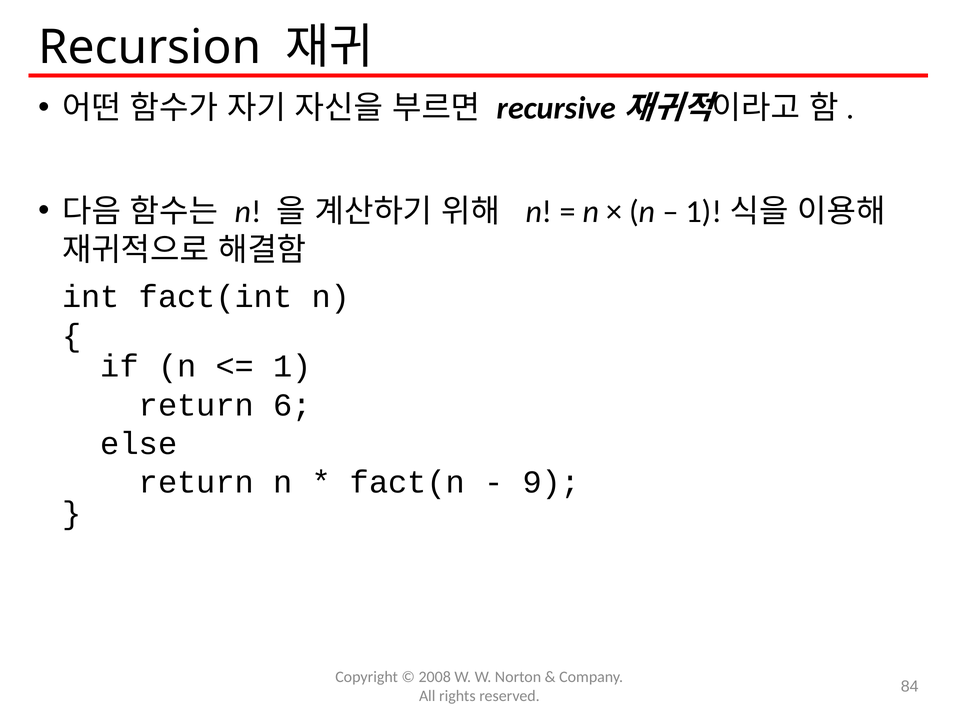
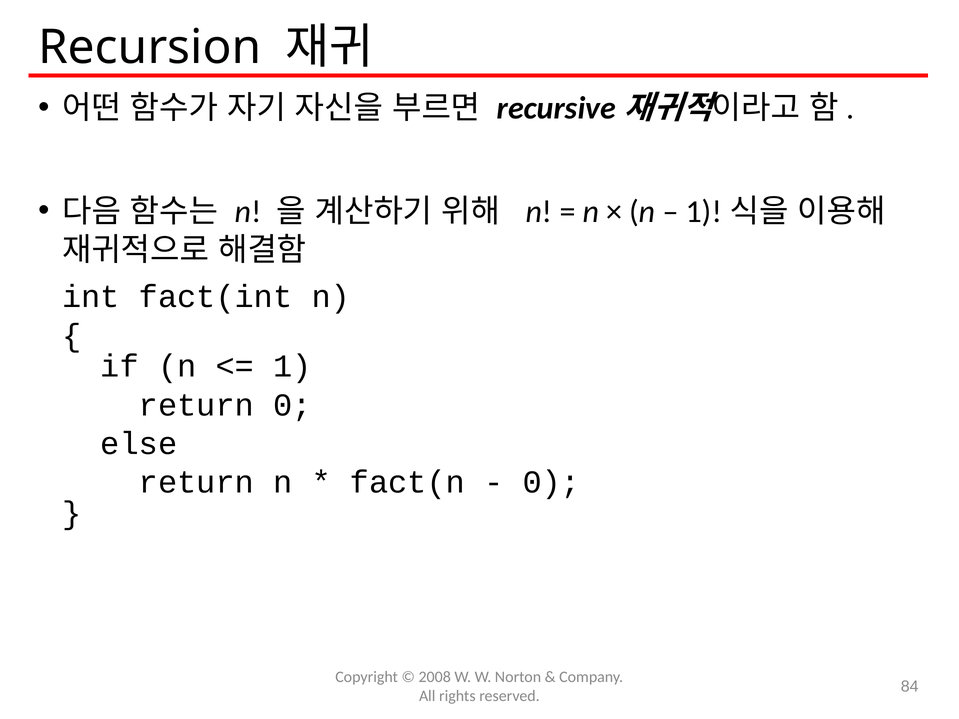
return 6: 6 -> 0
9 at (551, 483): 9 -> 0
